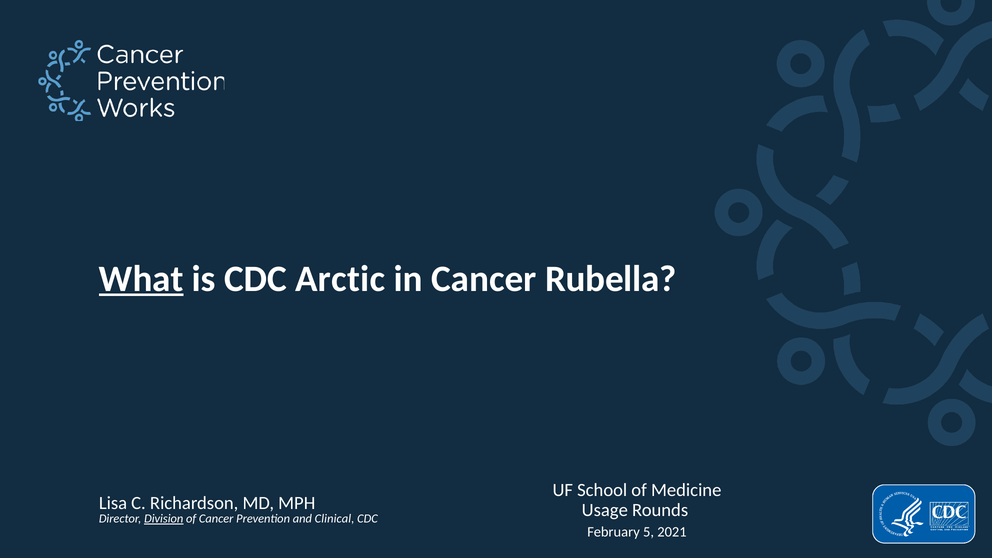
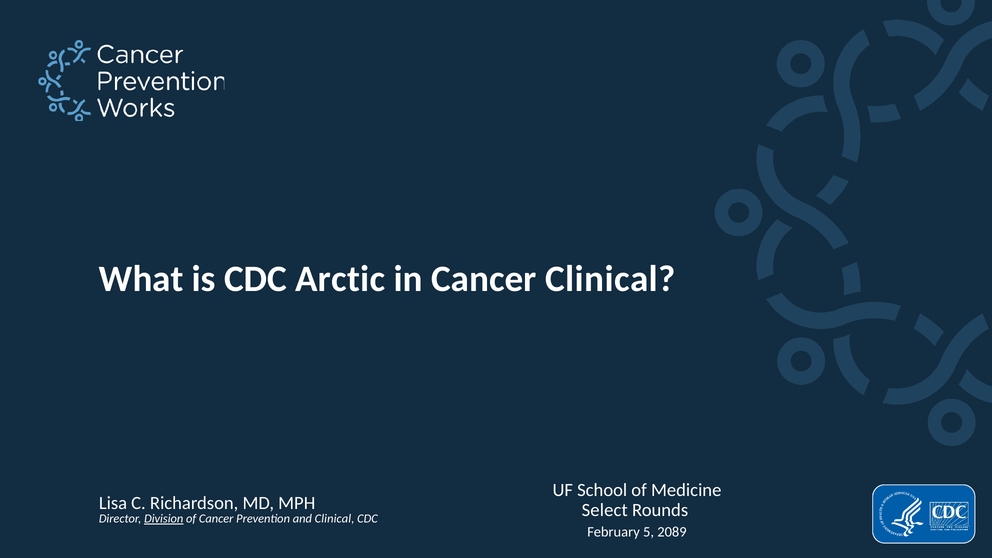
What underline: present -> none
Cancer Rubella: Rubella -> Clinical
Usage: Usage -> Select
2021: 2021 -> 2089
